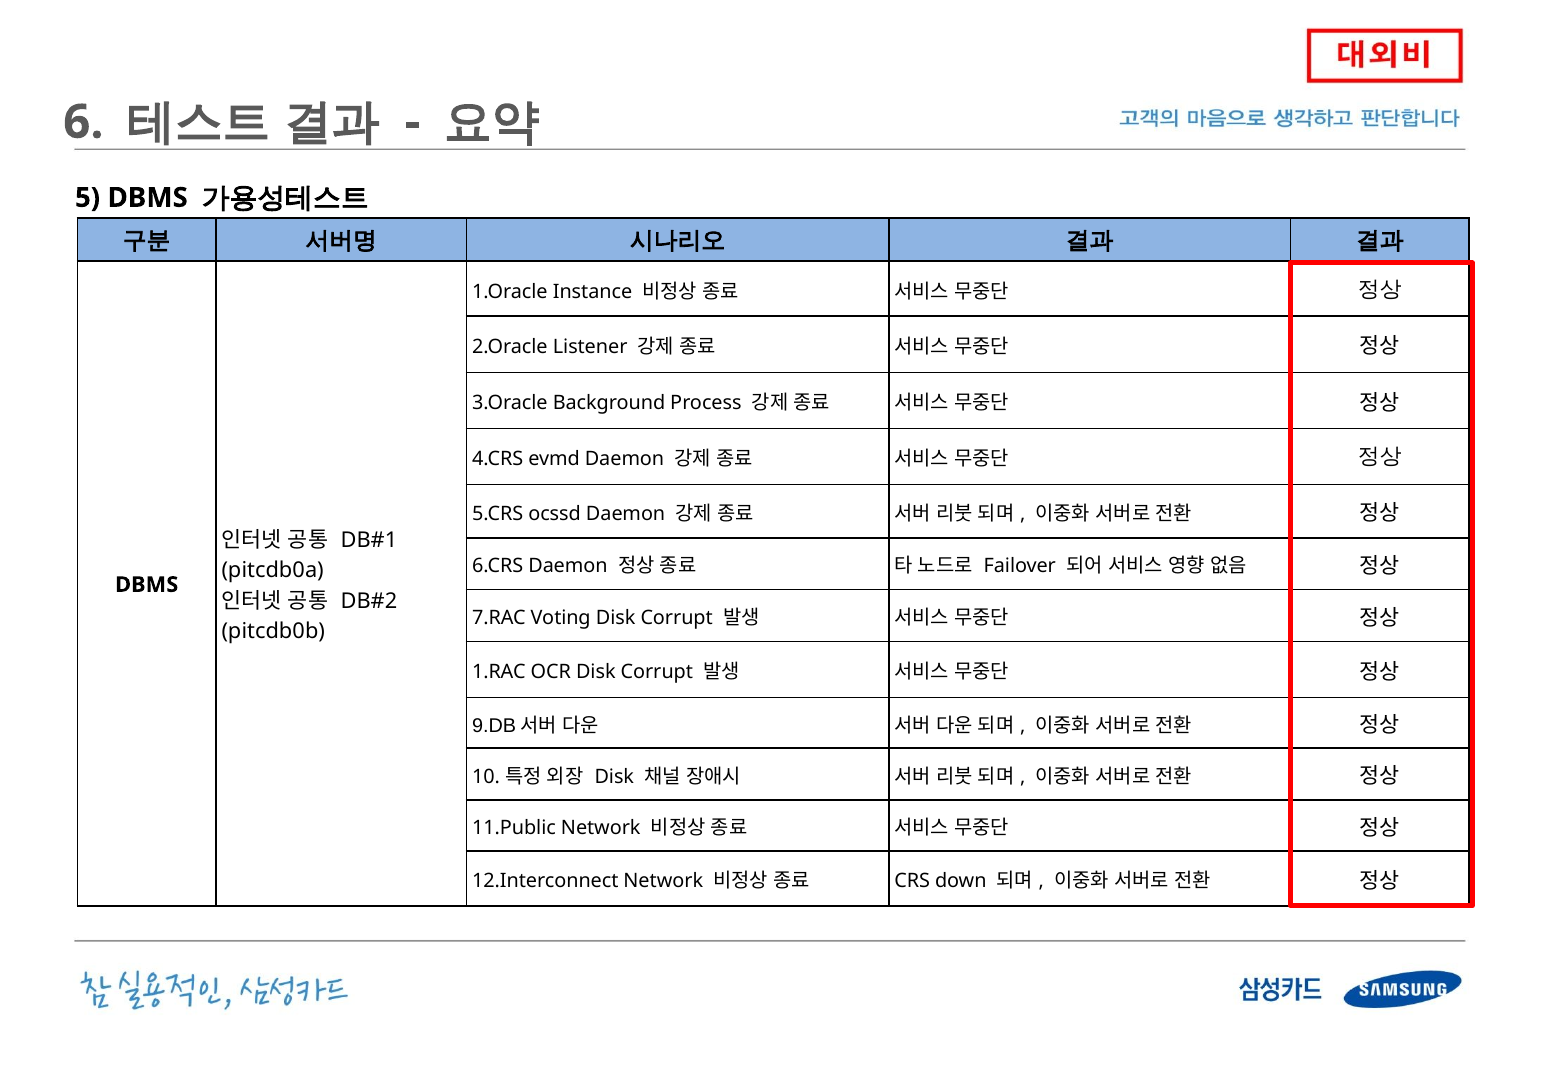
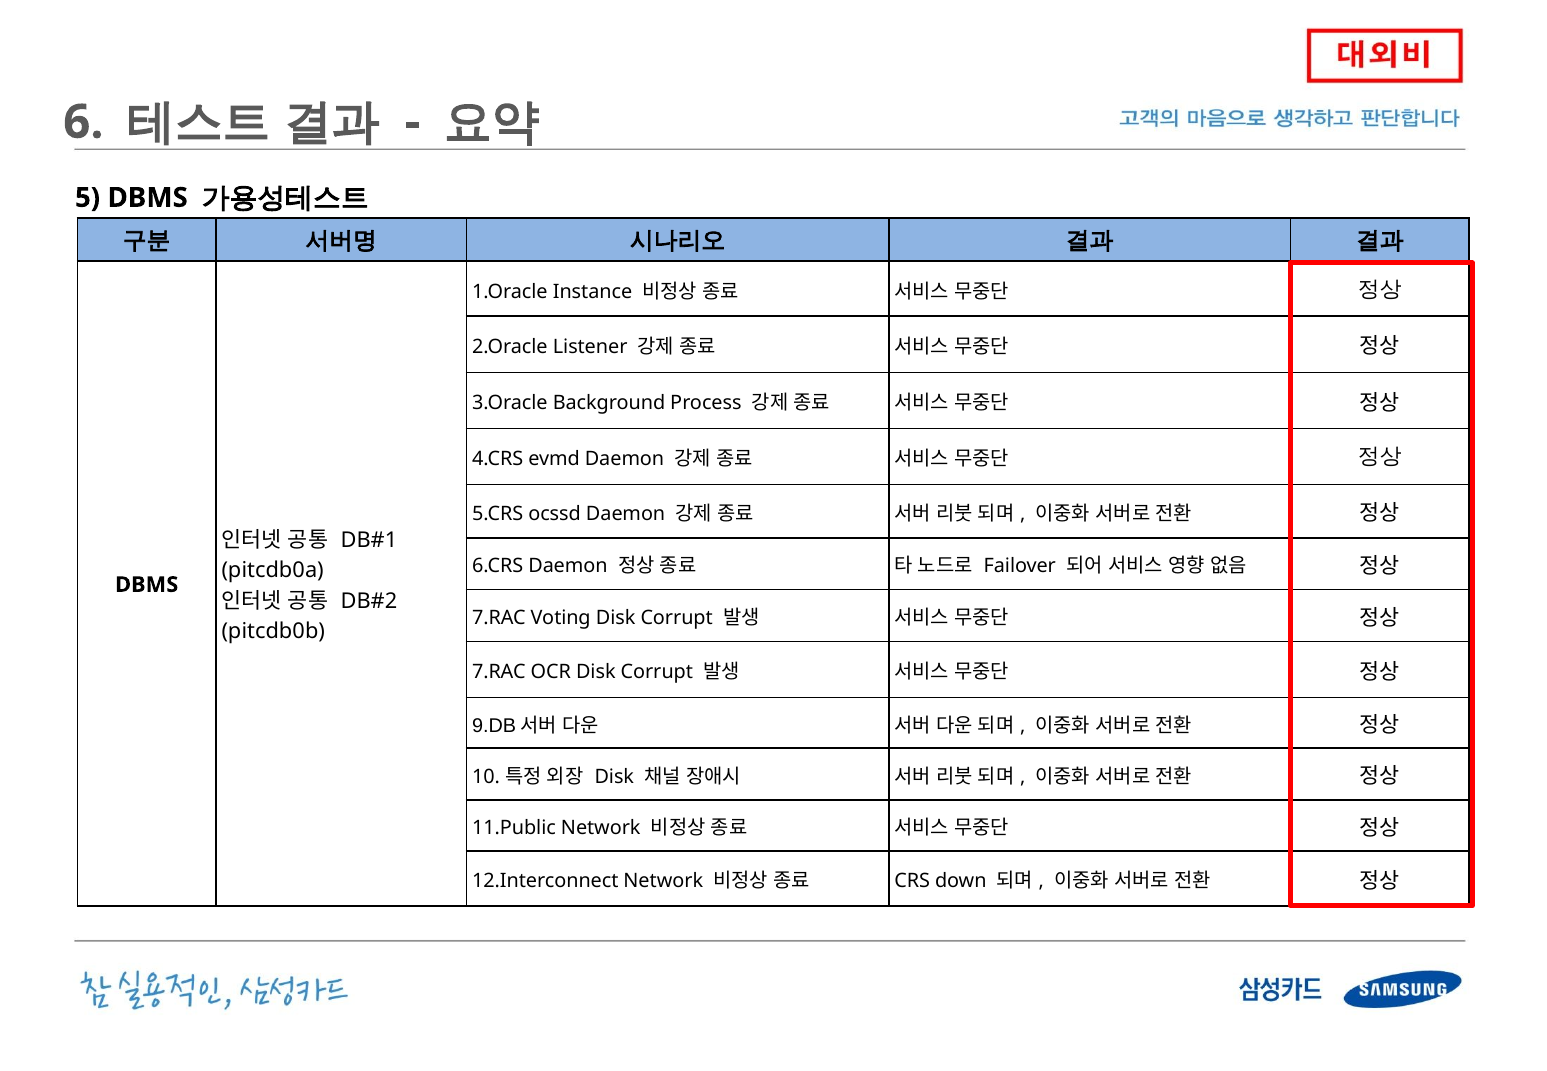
1.RAC at (499, 672): 1.RAC -> 7.RAC
